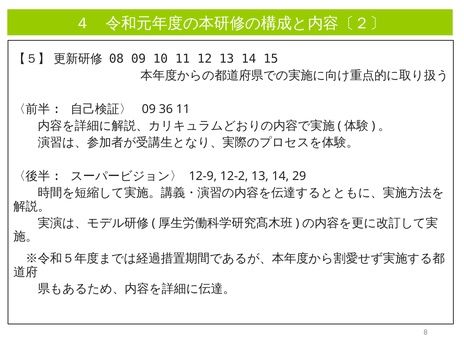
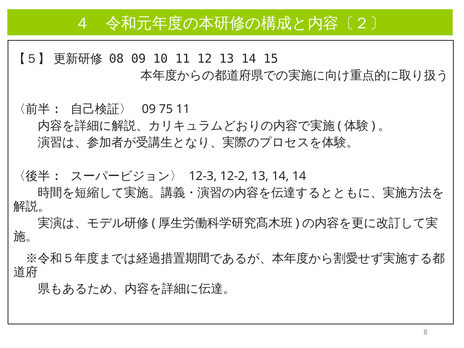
36: 36 -> 75
12-9: 12-9 -> 12-3
14 29: 29 -> 14
